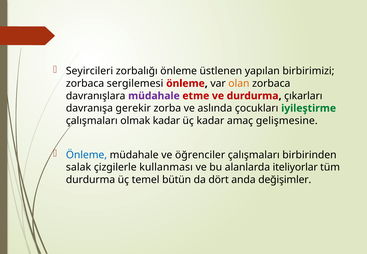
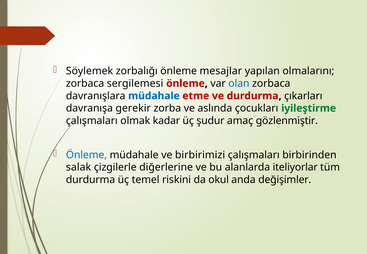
Seyircileri: Seyircileri -> Söylemek
üstlenen: üstlenen -> mesajlar
birbirimizi: birbirimizi -> olmalarını
olan colour: orange -> blue
müdahale at (154, 96) colour: purple -> blue
üç kadar: kadar -> şudur
gelişmesine: gelişmesine -> gözlenmiştir
öğrenciler: öğrenciler -> birbirimizi
kullanması: kullanması -> diğerlerine
bütün: bütün -> riskini
dört: dört -> okul
